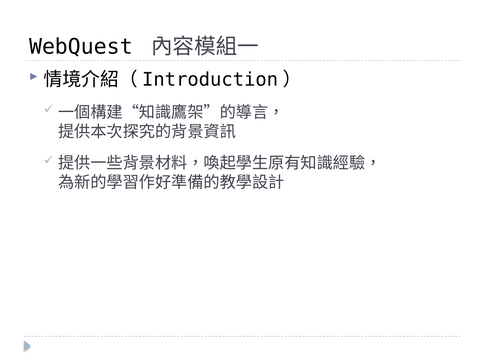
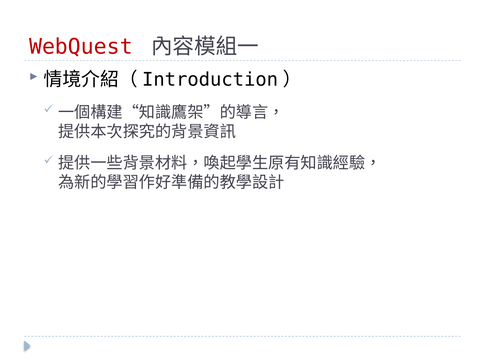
WebQuest colour: black -> red
